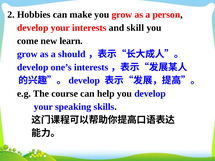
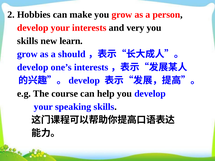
skill: skill -> very
come at (28, 41): come -> skills
